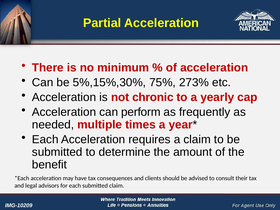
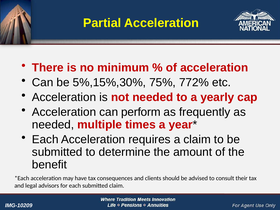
273%: 273% -> 772%
not chronic: chronic -> needed
